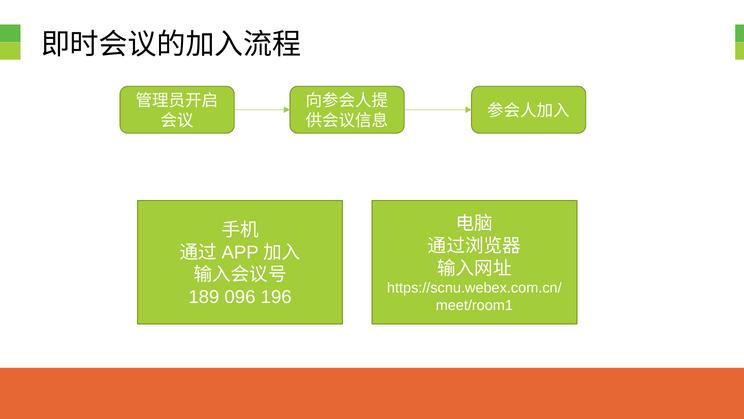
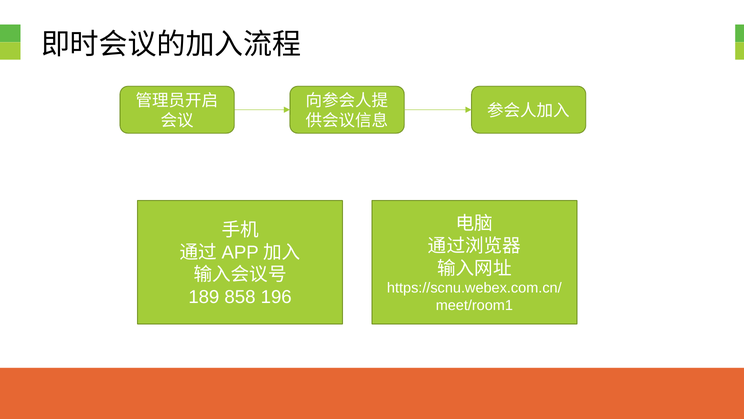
096: 096 -> 858
